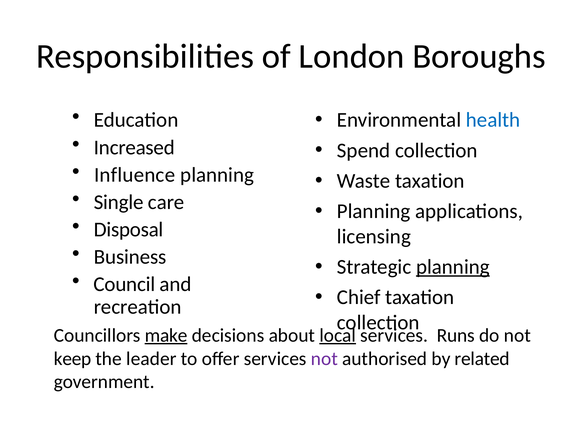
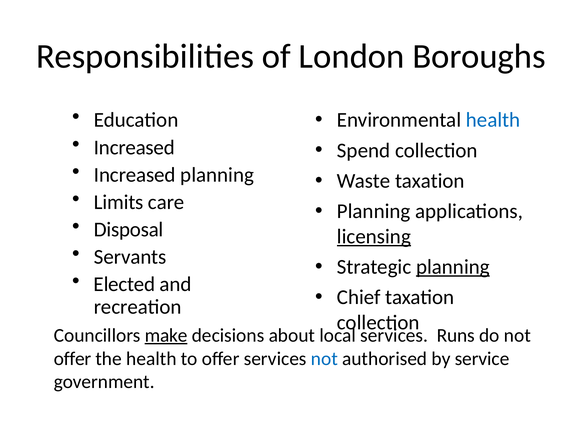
Influence at (135, 175): Influence -> Increased
Single: Single -> Limits
licensing underline: none -> present
Business: Business -> Servants
Council: Council -> Elected
local underline: present -> none
keep at (73, 358): keep -> offer
the leader: leader -> health
not at (324, 358) colour: purple -> blue
related: related -> service
